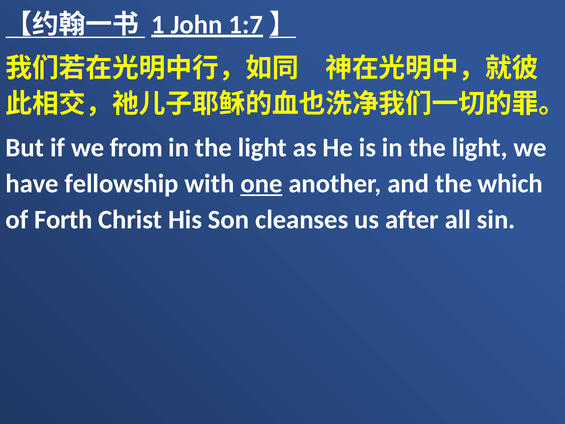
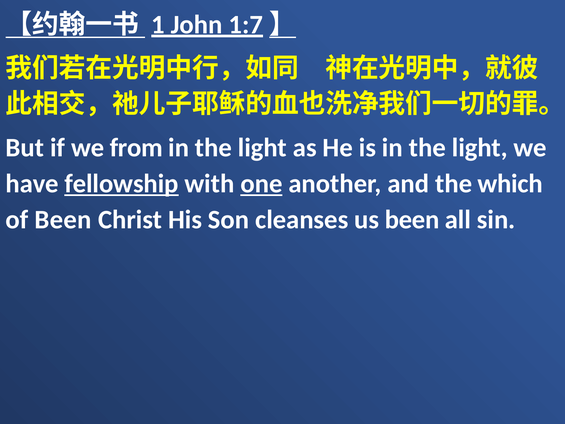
fellowship underline: none -> present
of Forth: Forth -> Been
us after: after -> been
